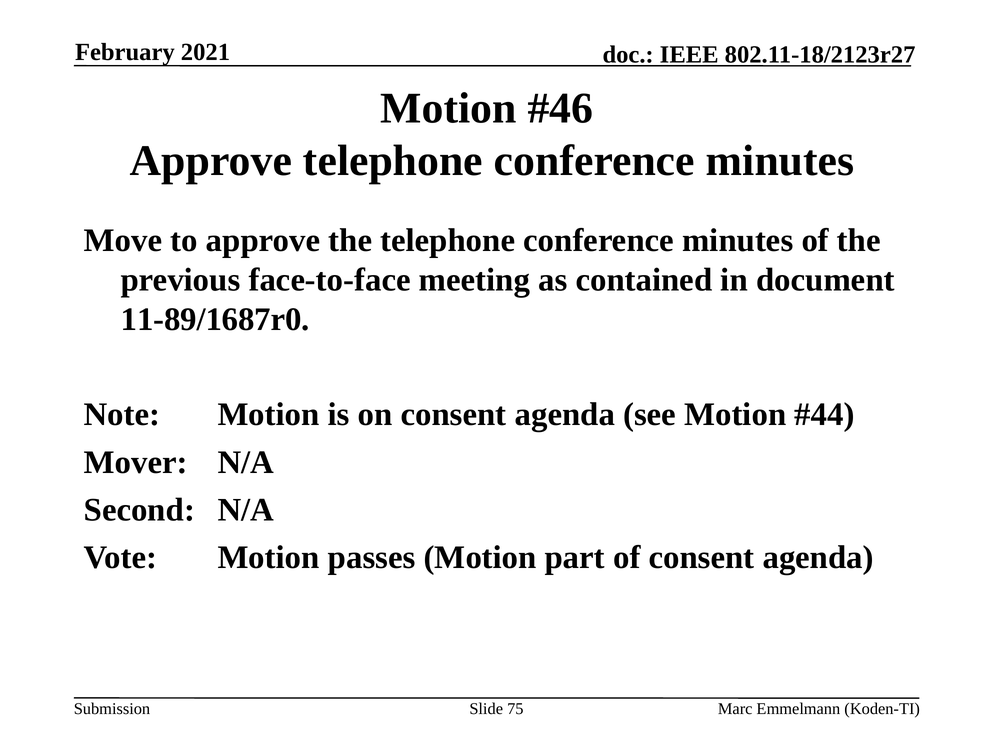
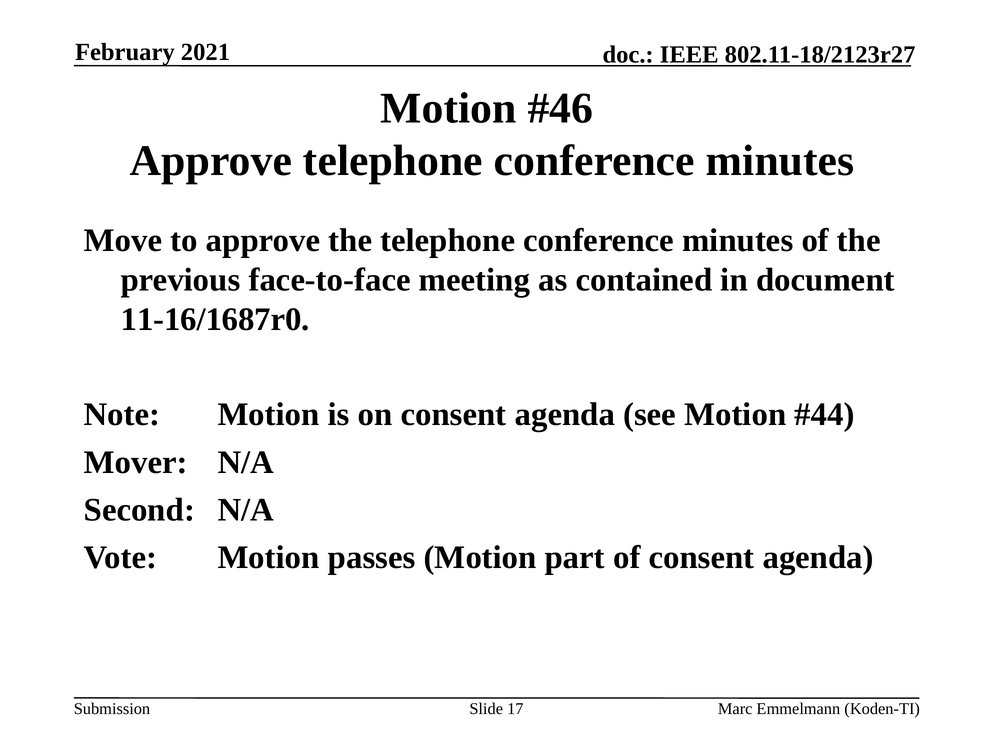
11-89/1687r0: 11-89/1687r0 -> 11-16/1687r0
75: 75 -> 17
